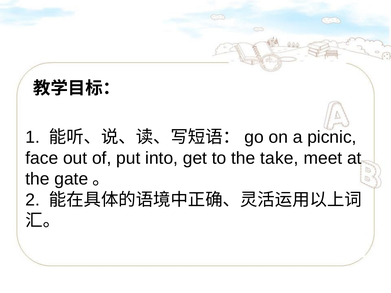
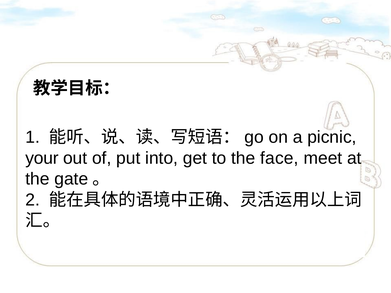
face: face -> your
take: take -> face
